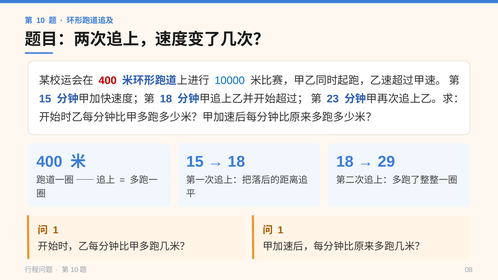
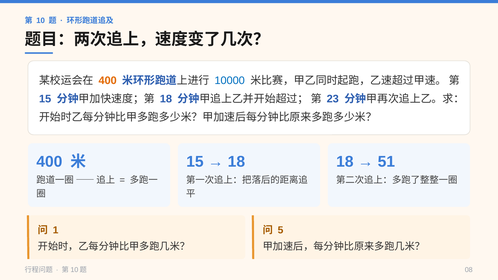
400 at (108, 81) colour: red -> orange
29: 29 -> 51
1 at (281, 230): 1 -> 5
